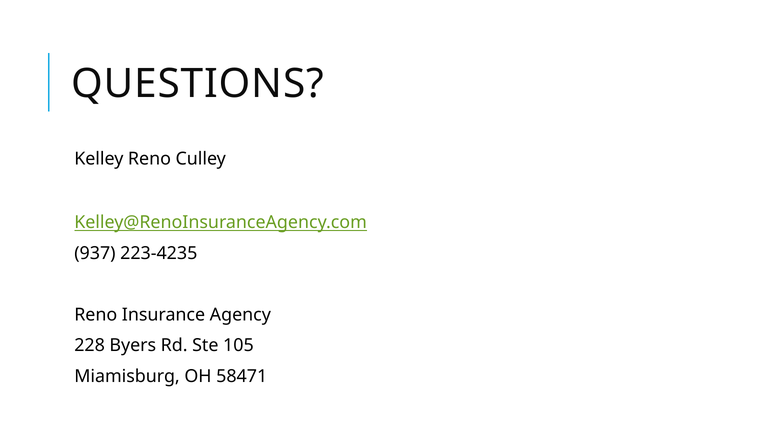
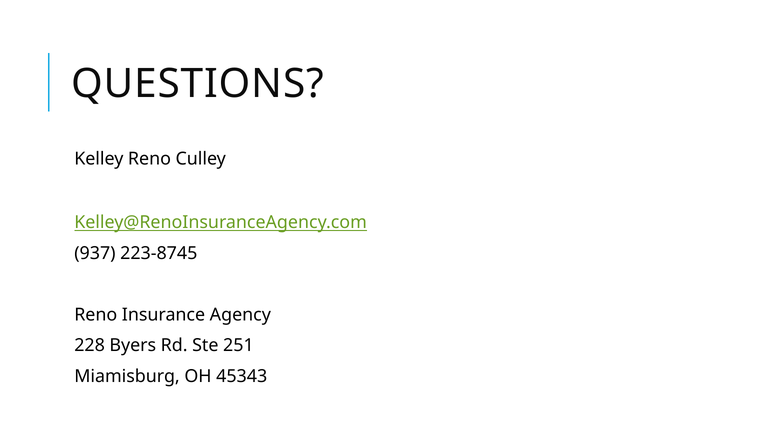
223-4235: 223-4235 -> 223-8745
105: 105 -> 251
58471: 58471 -> 45343
